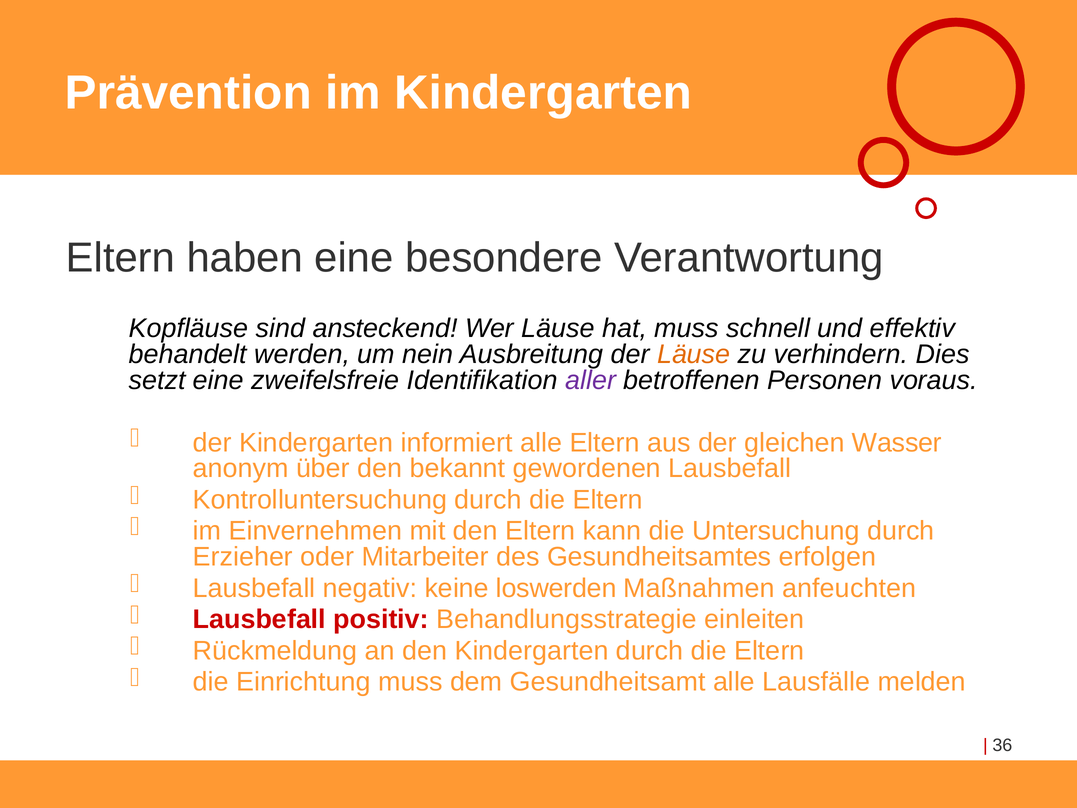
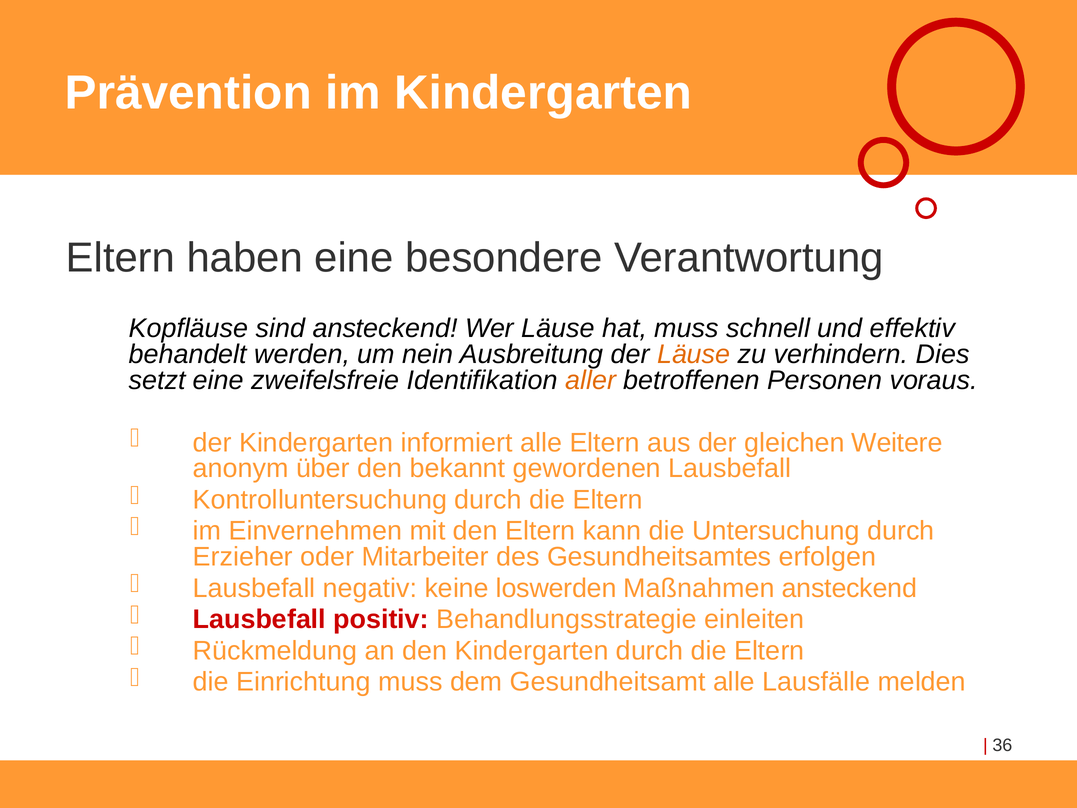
aller colour: purple -> orange
Wasser: Wasser -> Weitere
Maßnahmen anfeuchten: anfeuchten -> ansteckend
